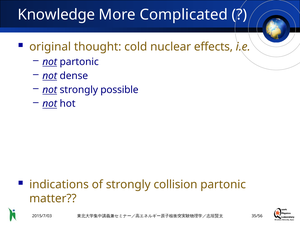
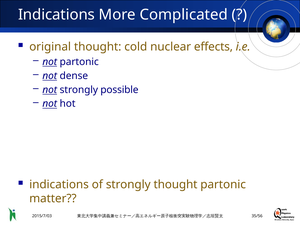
Knowledge at (56, 15): Knowledge -> Indications
strongly collision: collision -> thought
